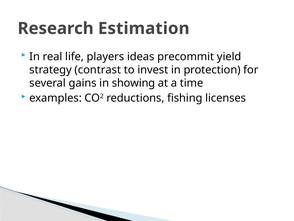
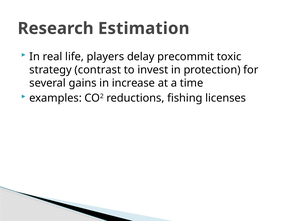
ideas: ideas -> delay
yield: yield -> toxic
showing: showing -> increase
